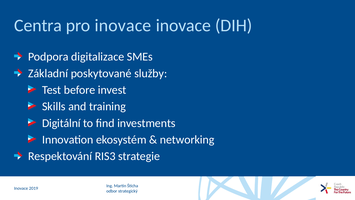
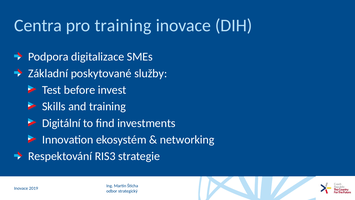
pro inovace: inovace -> training
